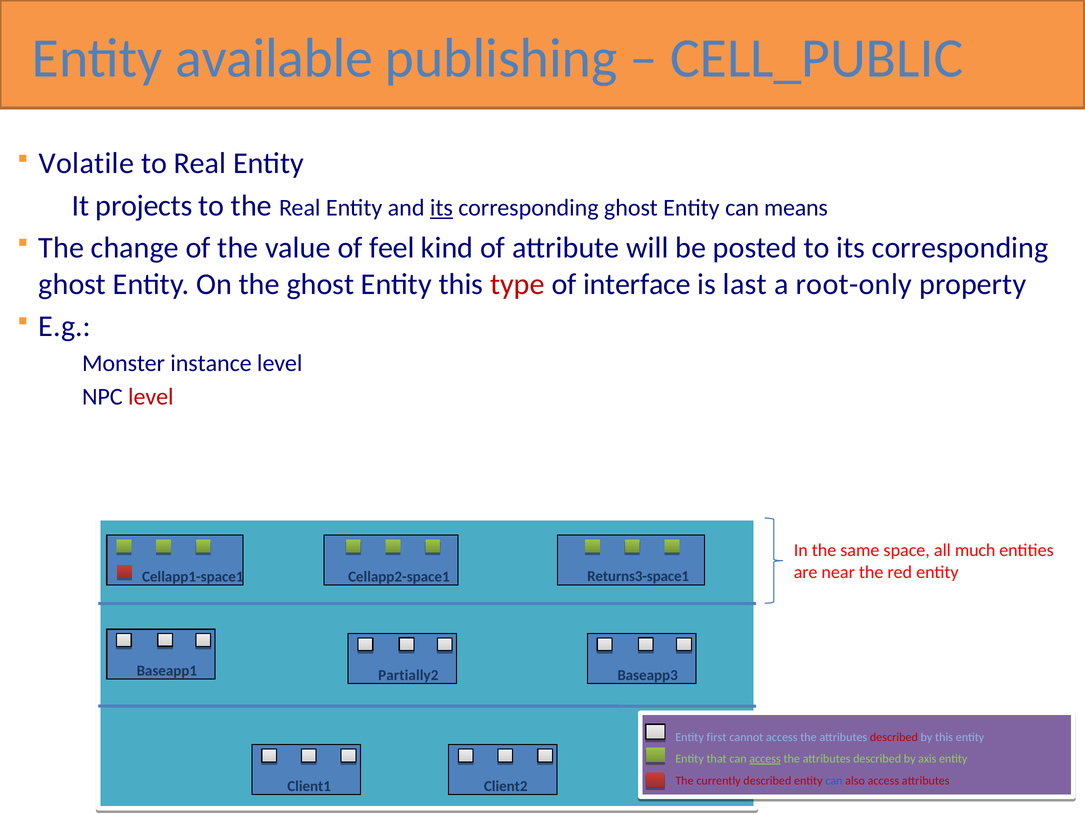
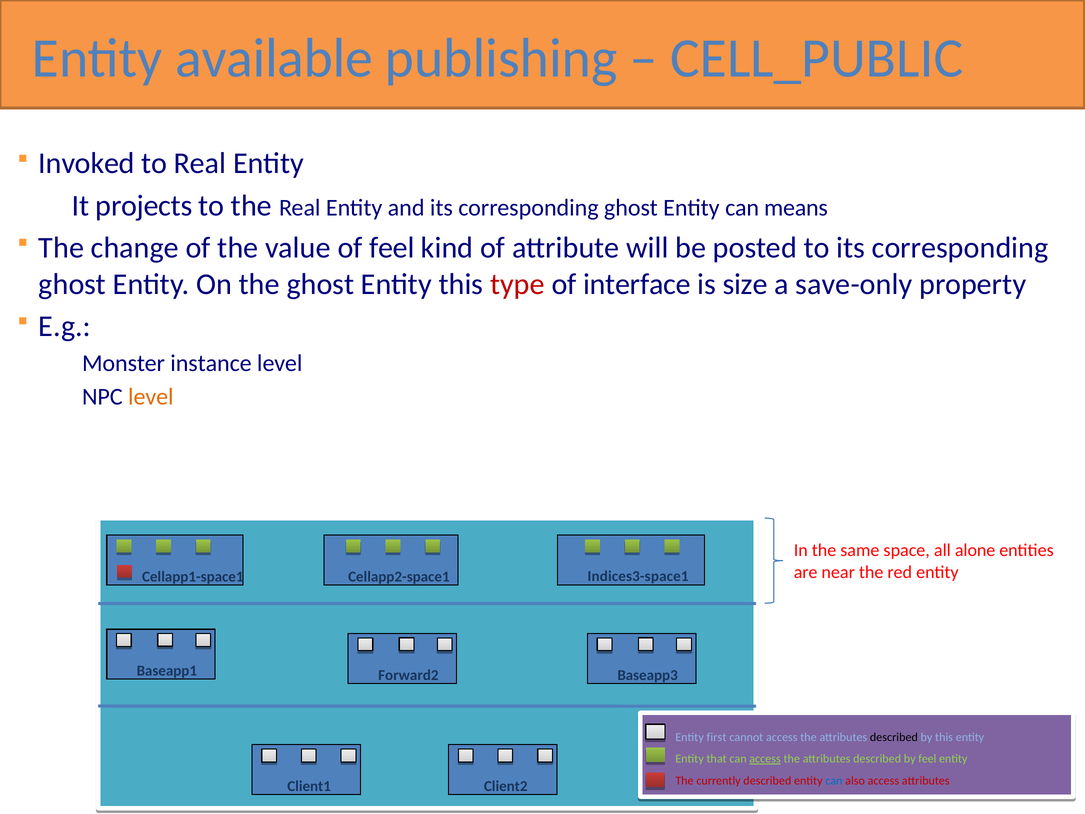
Volatile: Volatile -> Invoked
its at (441, 208) underline: present -> none
last: last -> size
root-only: root-only -> save-only
level at (151, 397) colour: red -> orange
much: much -> alone
Returns3-space1: Returns3-space1 -> Indices3-space1
Partially2: Partially2 -> Forward2
described at (894, 737) colour: red -> black
by axis: axis -> feel
